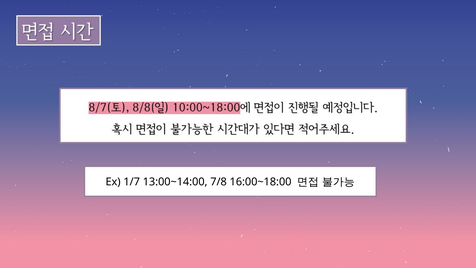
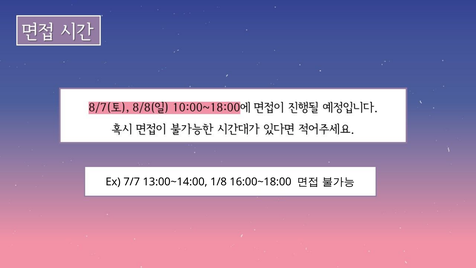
1/7: 1/7 -> 7/7
7/8: 7/8 -> 1/8
